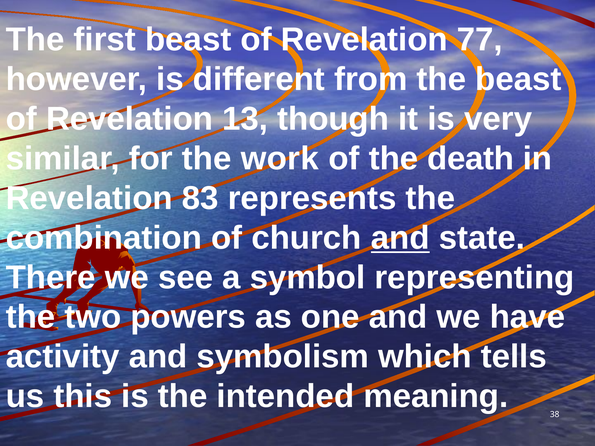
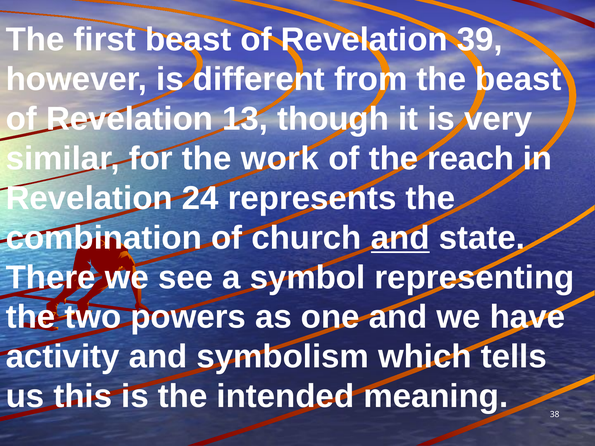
77: 77 -> 39
death: death -> reach
83: 83 -> 24
